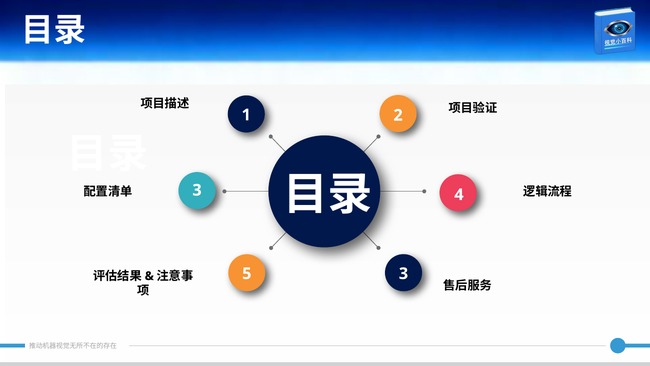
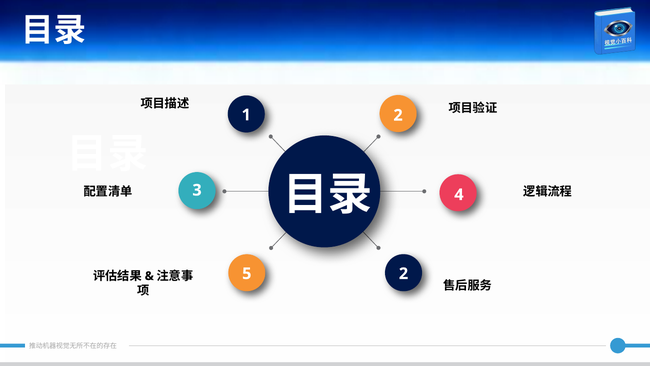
5 3: 3 -> 2
